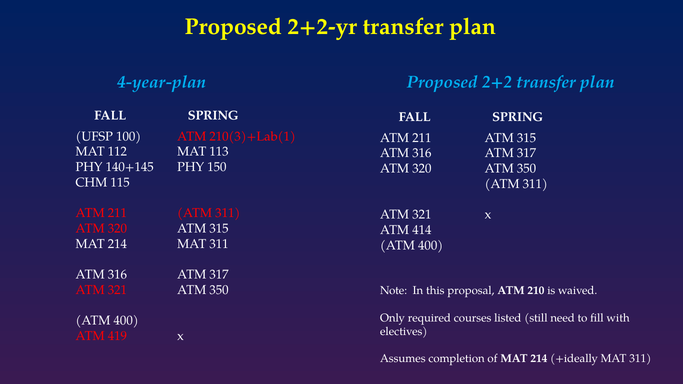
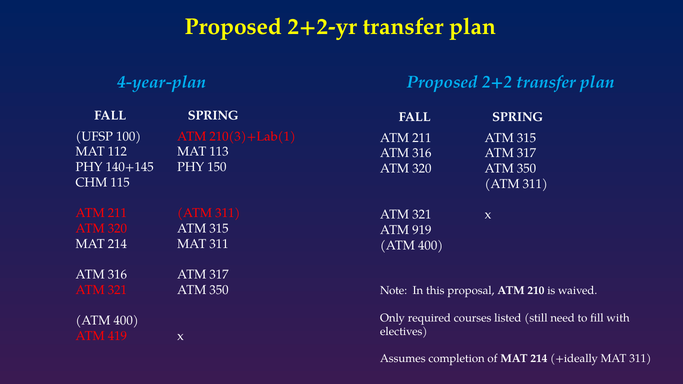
414: 414 -> 919
